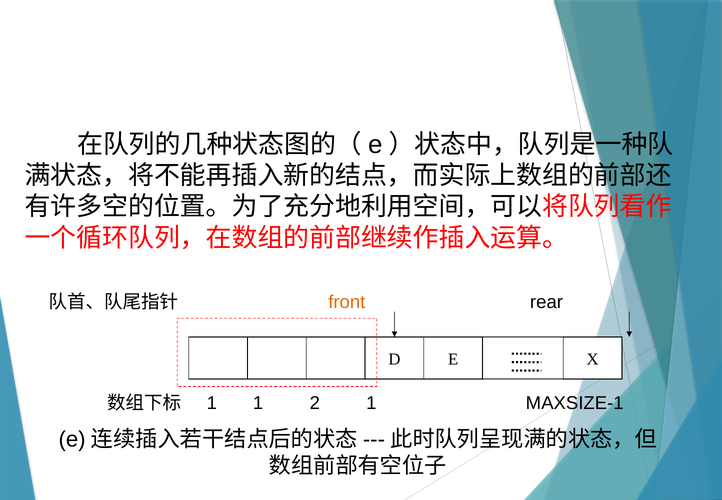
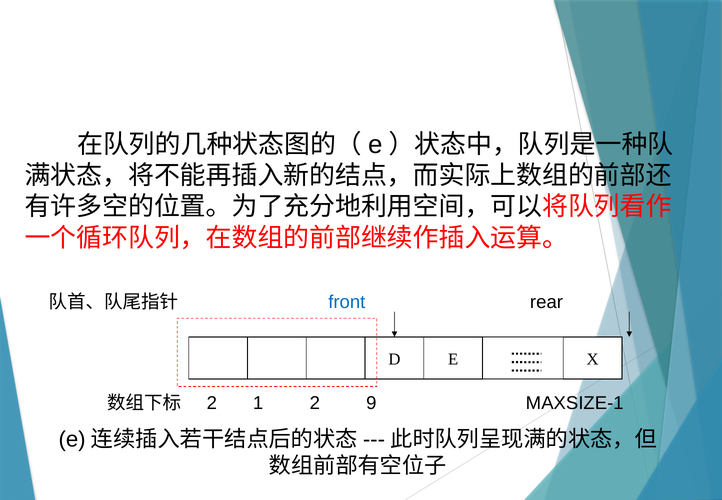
front colour: orange -> blue
1 at (212, 403): 1 -> 2
2 1: 1 -> 9
